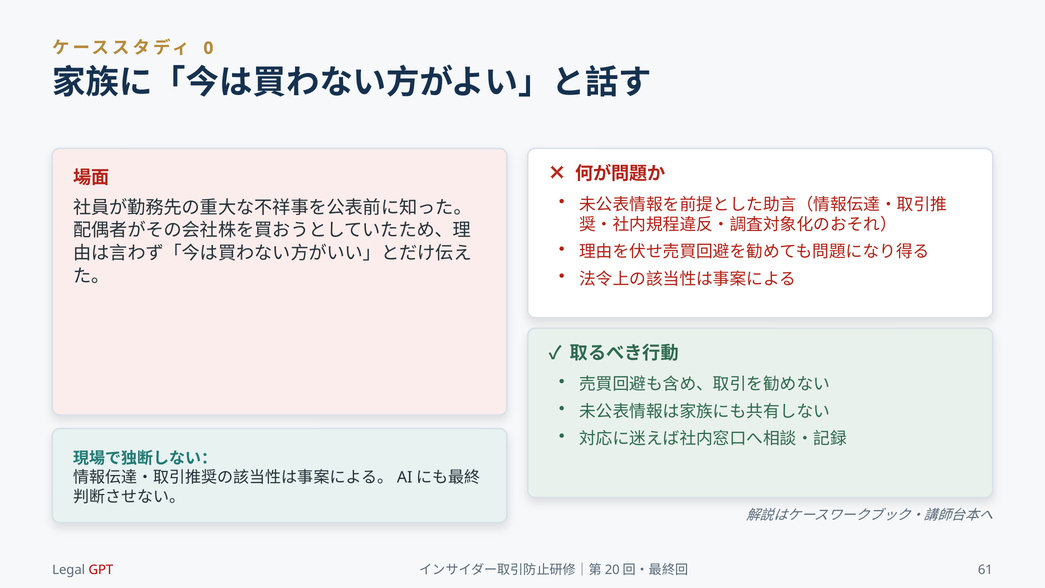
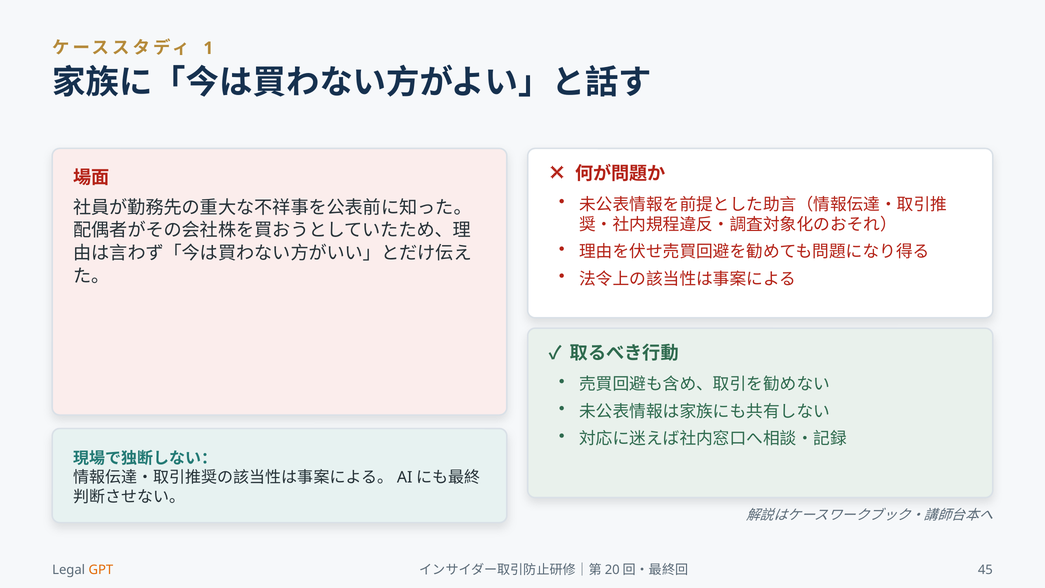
0: 0 -> 1
GPT colour: red -> orange
61: 61 -> 45
